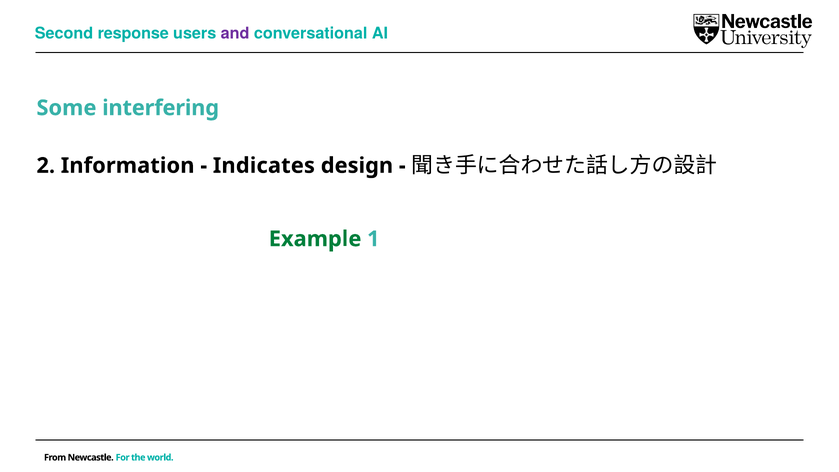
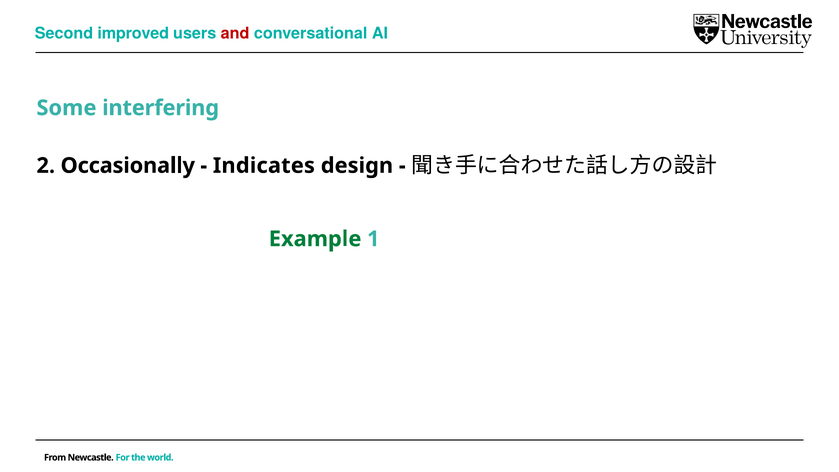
response: response -> improved
and colour: purple -> red
Information: Information -> Occasionally
